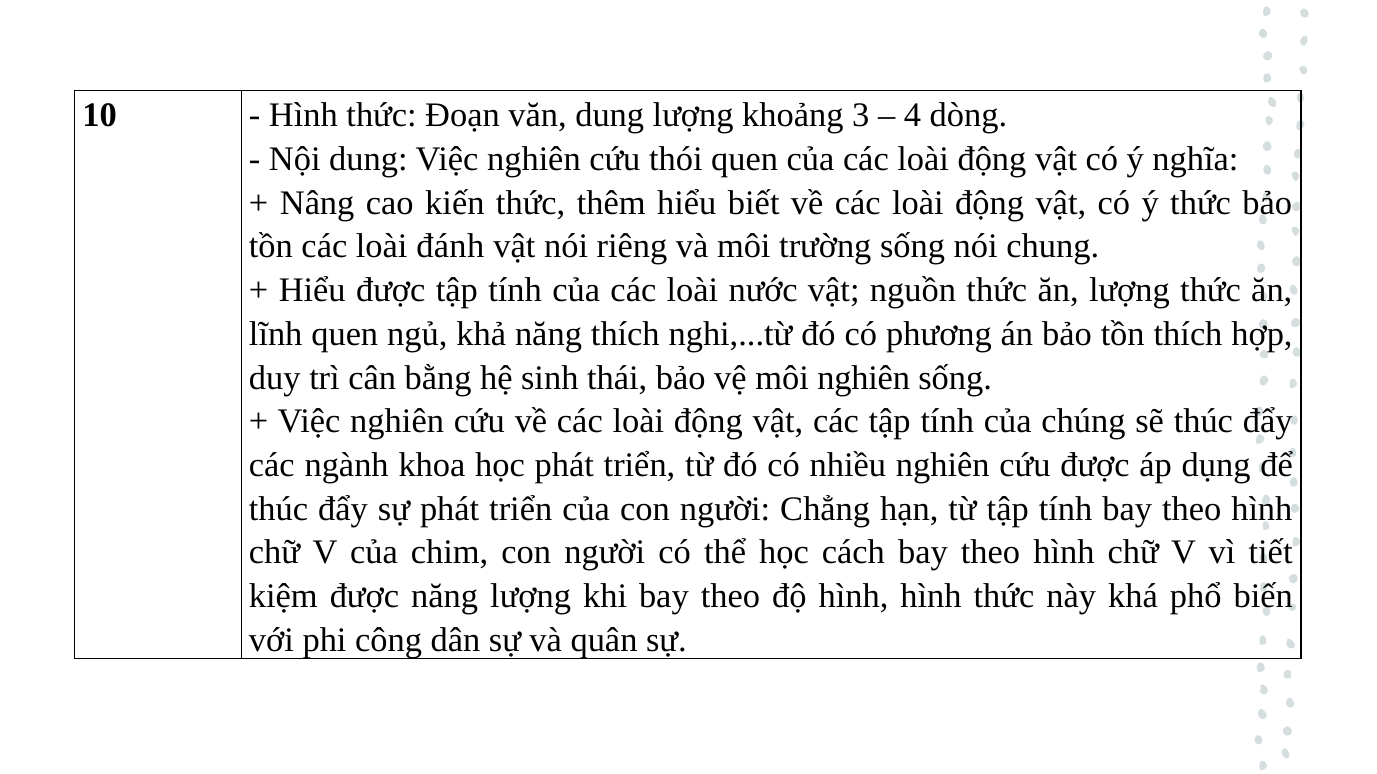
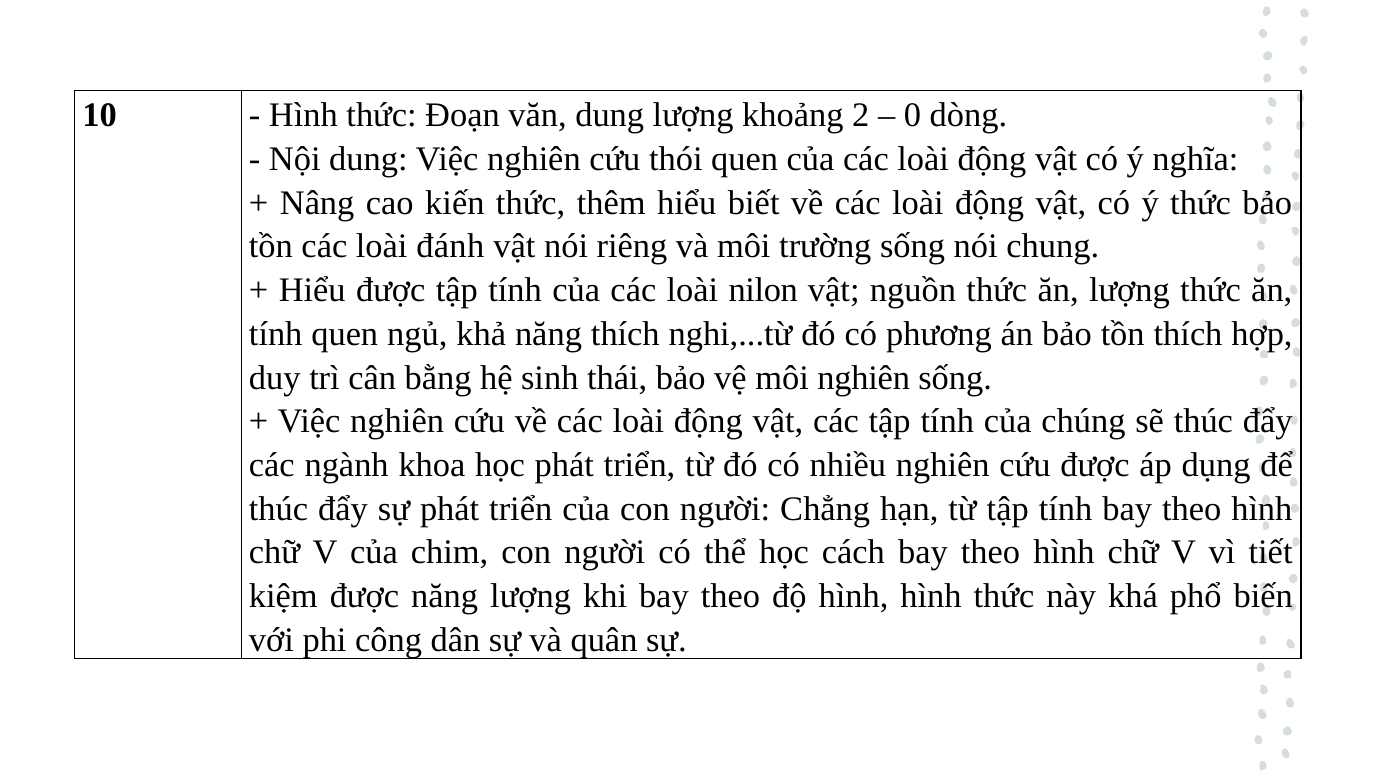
3: 3 -> 2
4: 4 -> 0
nước: nước -> nilon
lĩnh at (276, 334): lĩnh -> tính
